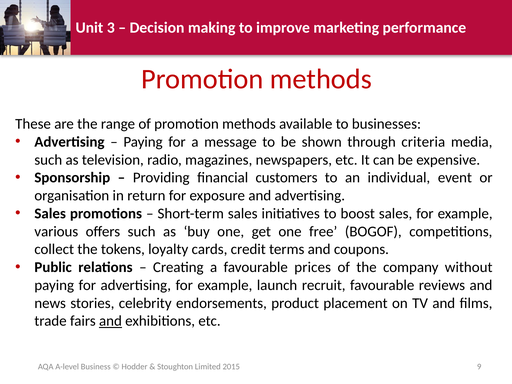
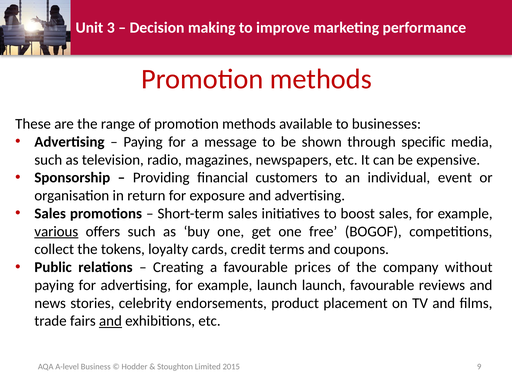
criteria: criteria -> specific
various underline: none -> present
launch recruit: recruit -> launch
